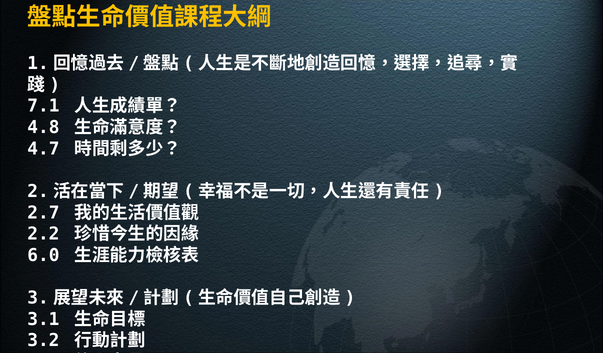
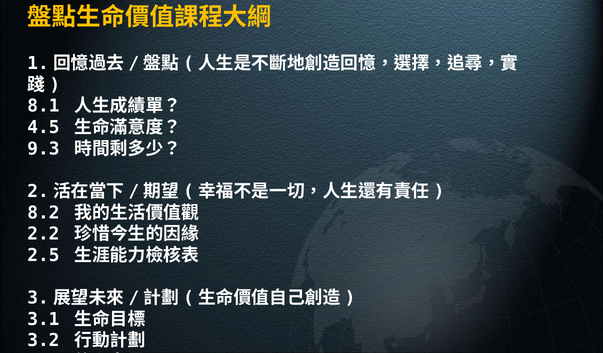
7.1: 7.1 -> 8.1
4.8: 4.8 -> 4.5
4.7: 4.7 -> 9.3
2.7: 2.7 -> 8.2
6.0: 6.0 -> 2.5
